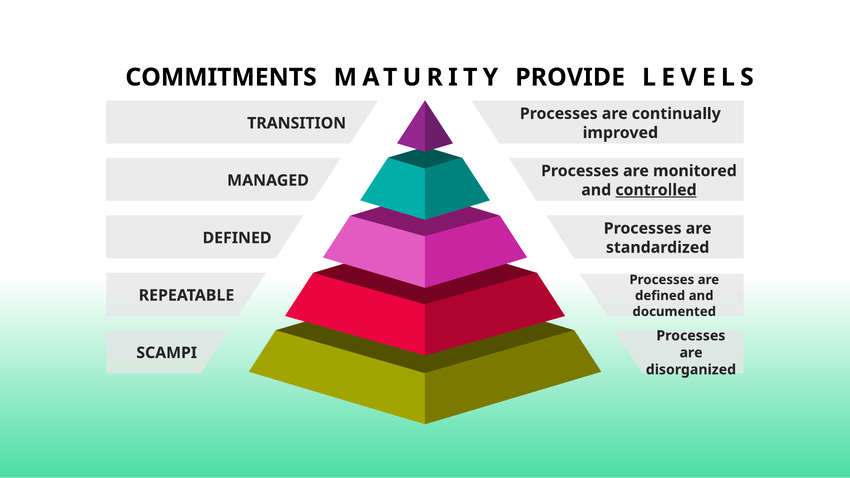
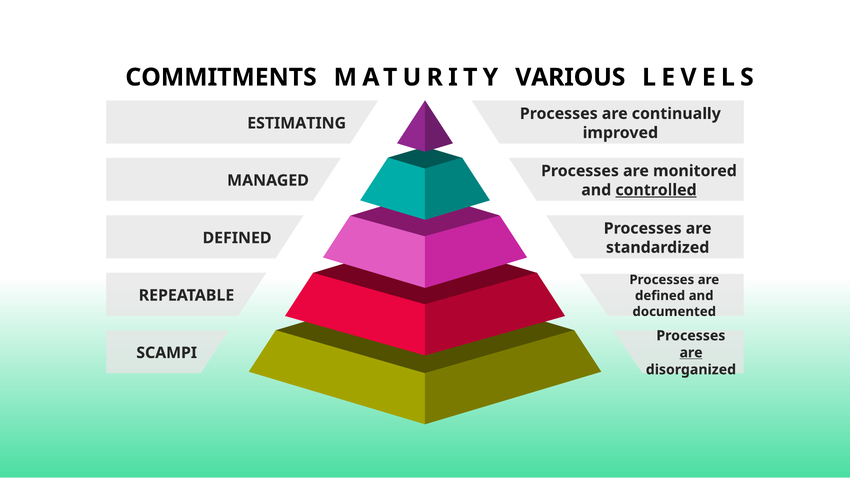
PROVIDE: PROVIDE -> VARIOUS
TRANSITION: TRANSITION -> ESTIMATING
are at (691, 353) underline: none -> present
